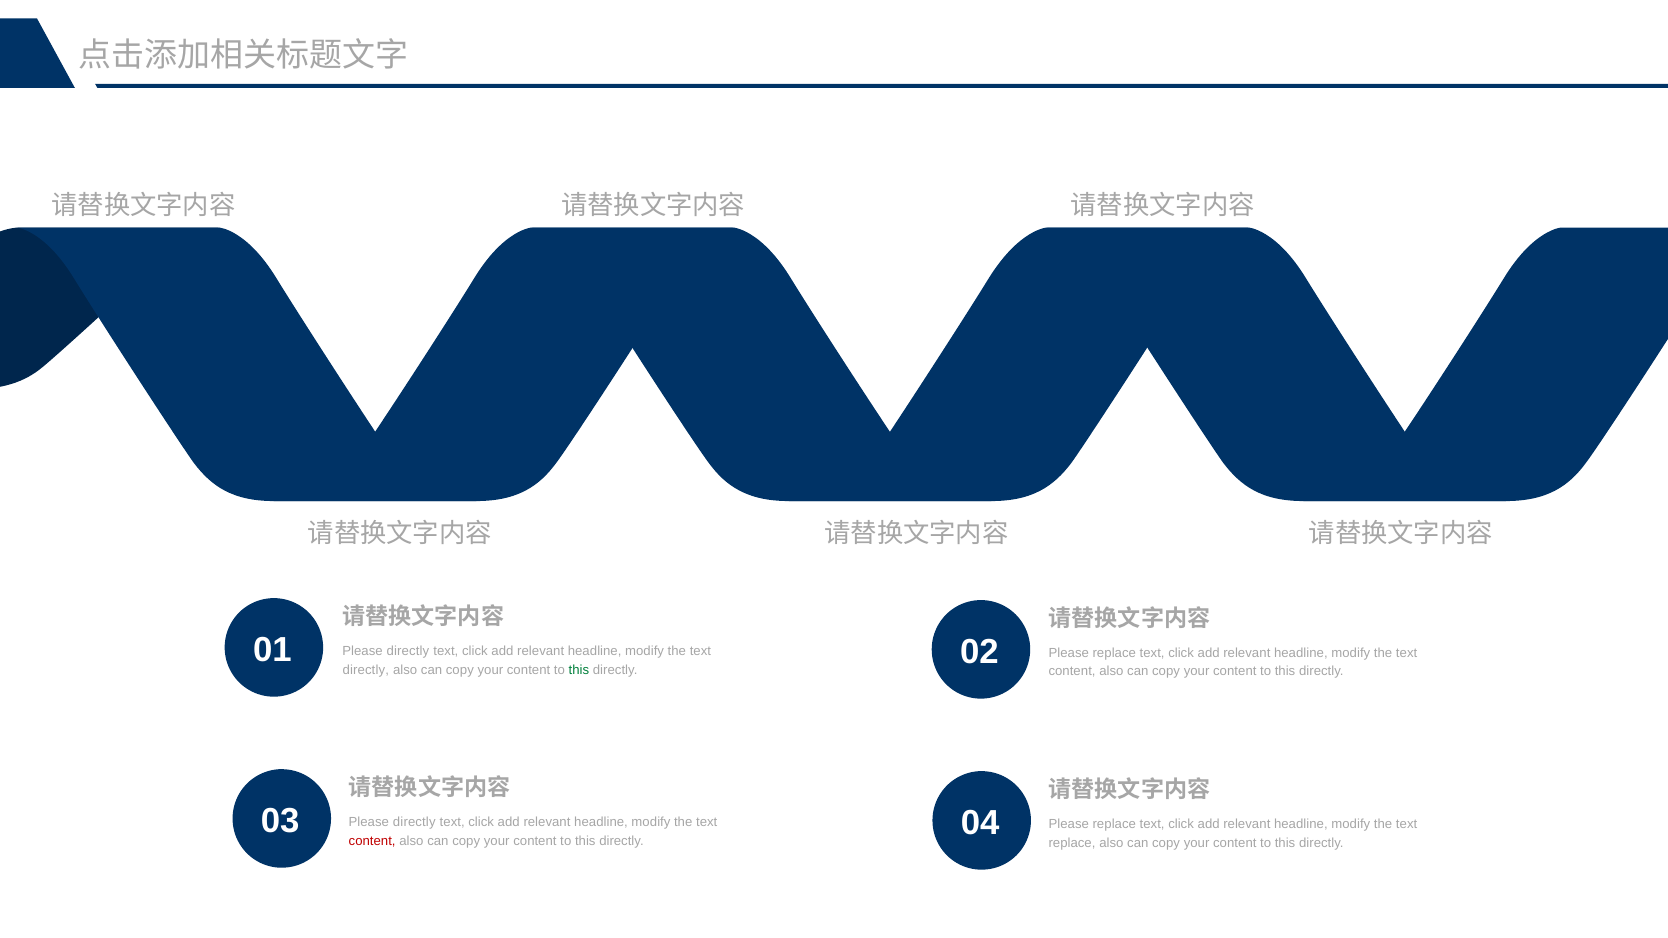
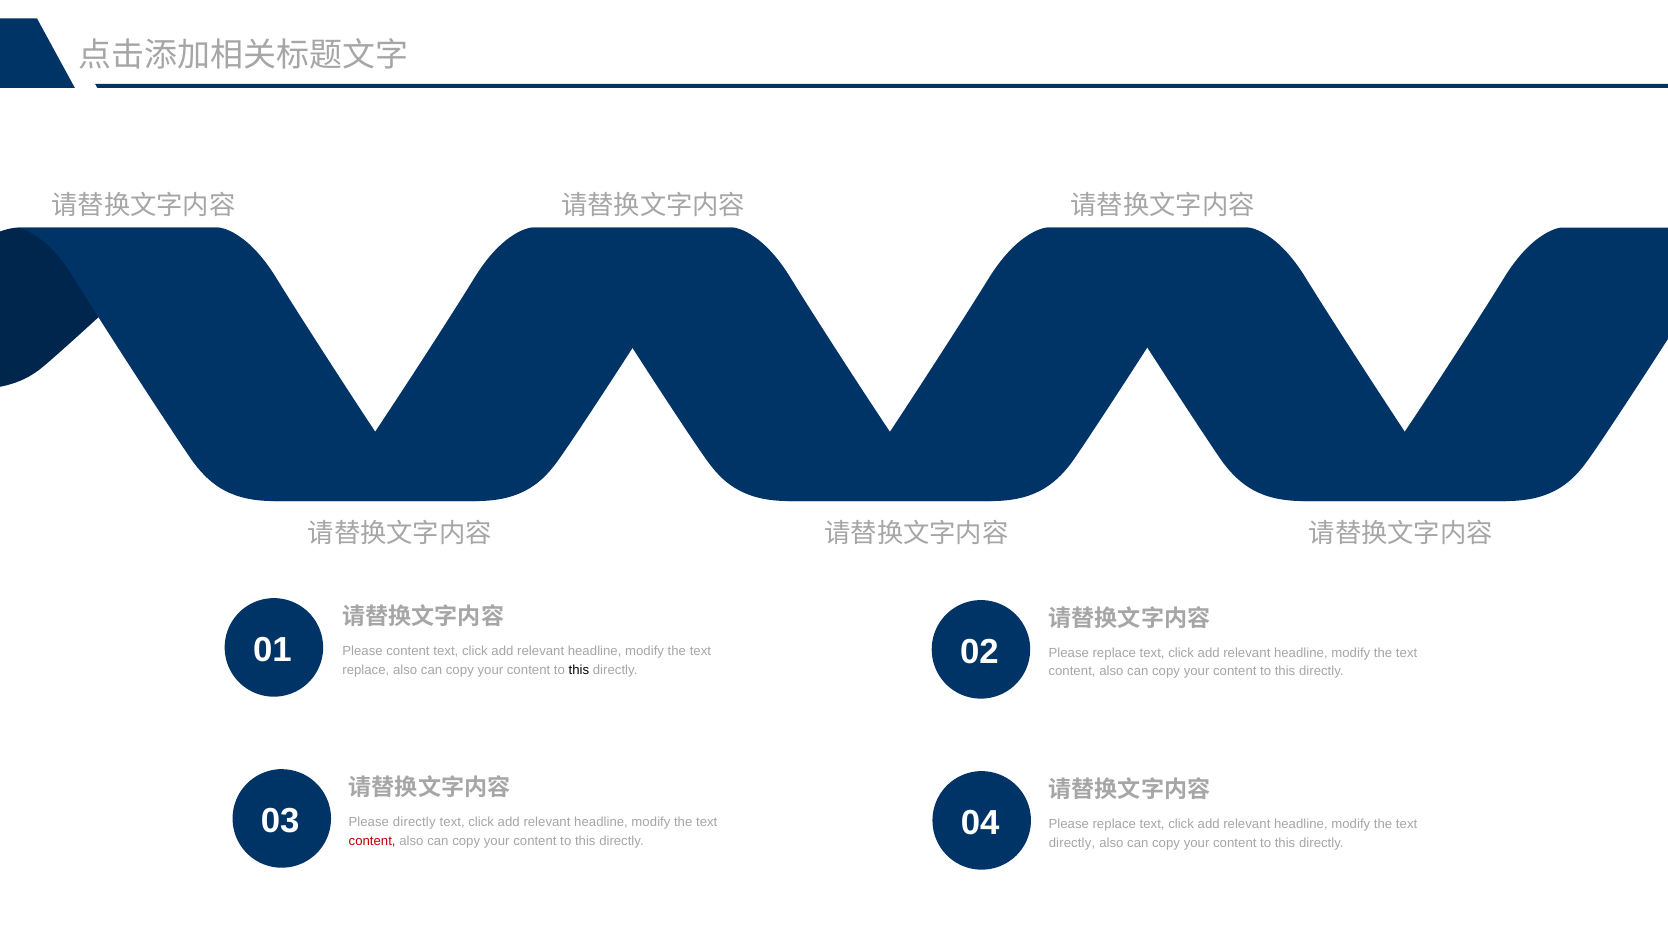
directly at (408, 651): directly -> content
directly at (366, 670): directly -> replace
this at (579, 670) colour: green -> black
replace at (1072, 843): replace -> directly
